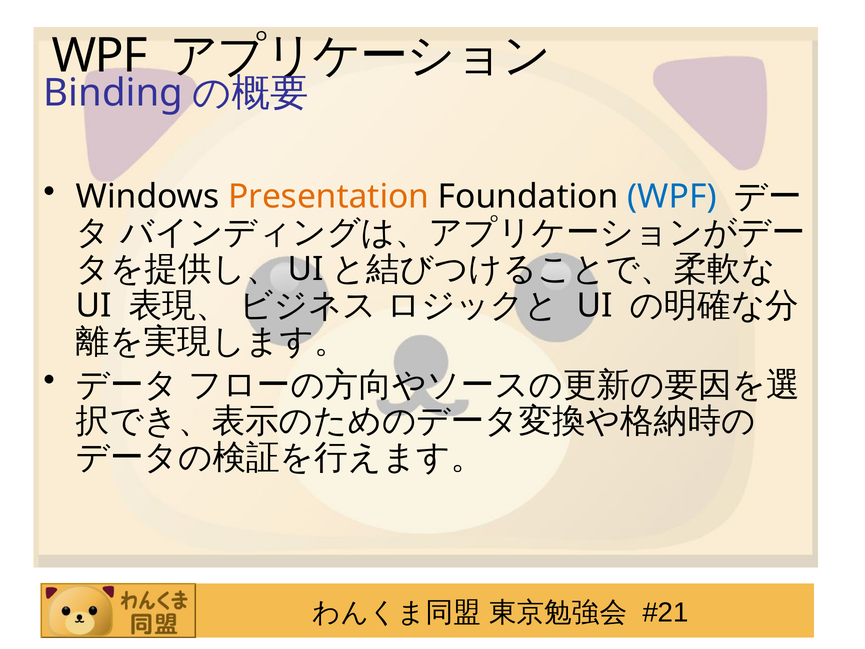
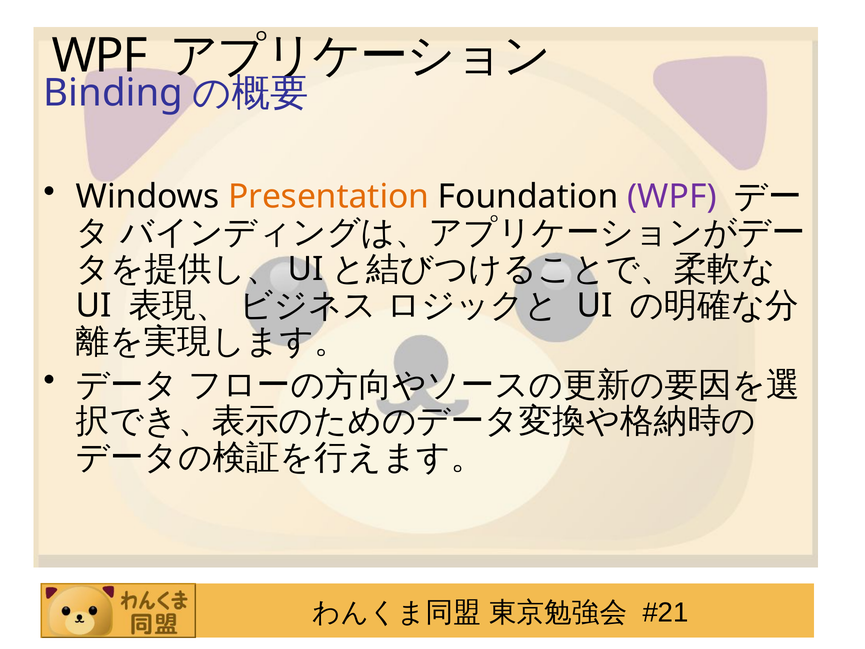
WPF at (672, 196) colour: blue -> purple
